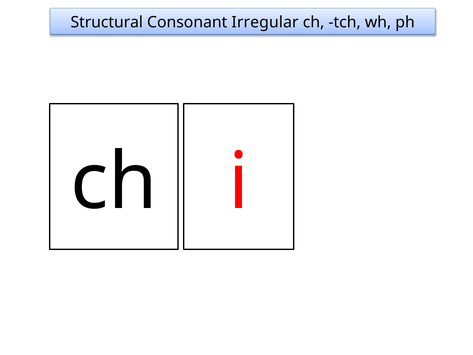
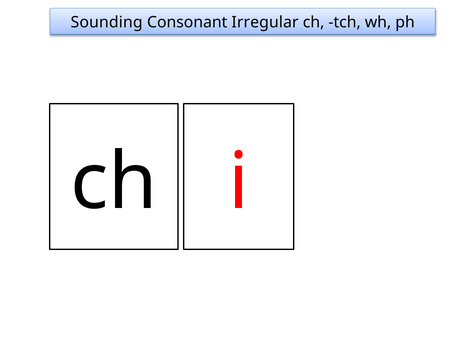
Structural: Structural -> Sounding
